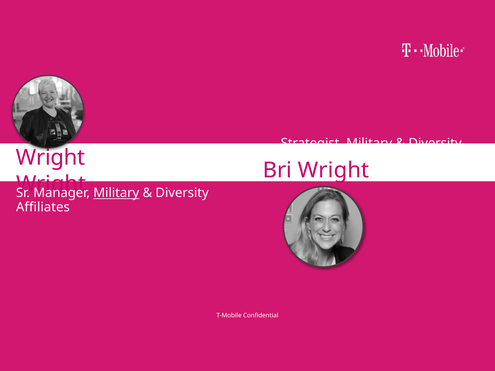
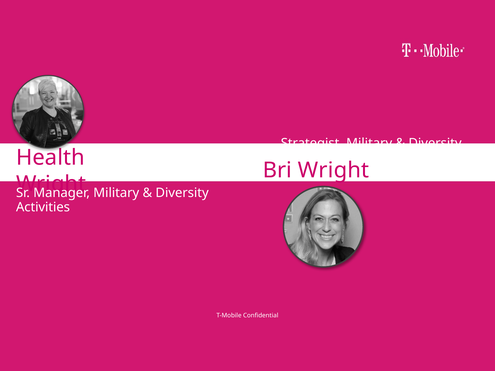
Wright at (51, 158): Wright -> Health
Military at (116, 193) underline: present -> none
Affiliates: Affiliates -> Activities
